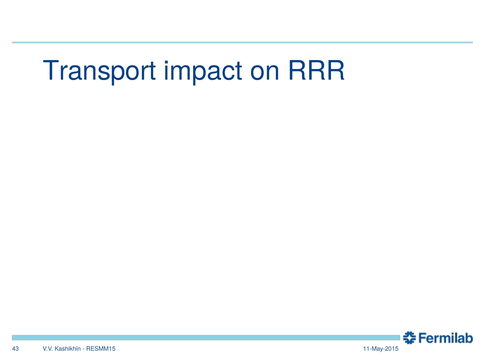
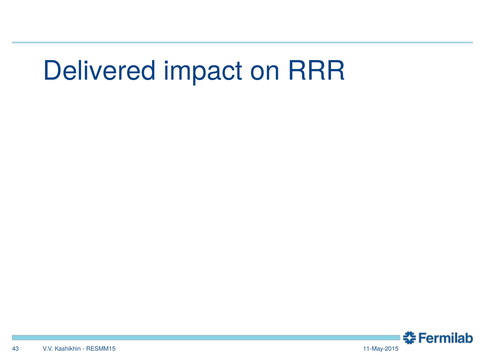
Transport: Transport -> Delivered
